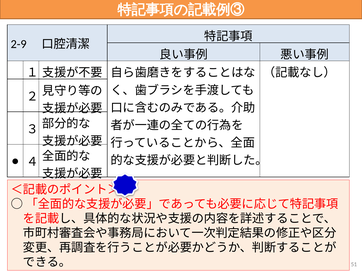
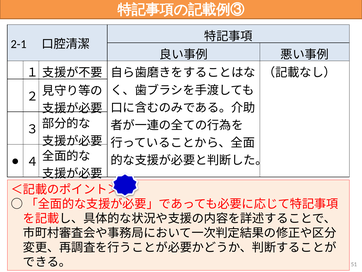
2-9: 2-9 -> 2-1
